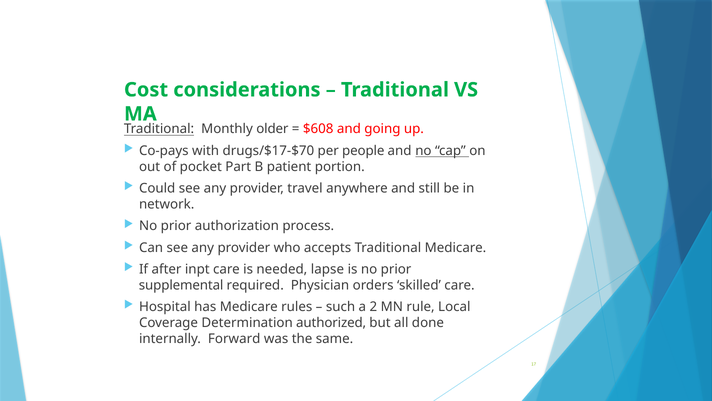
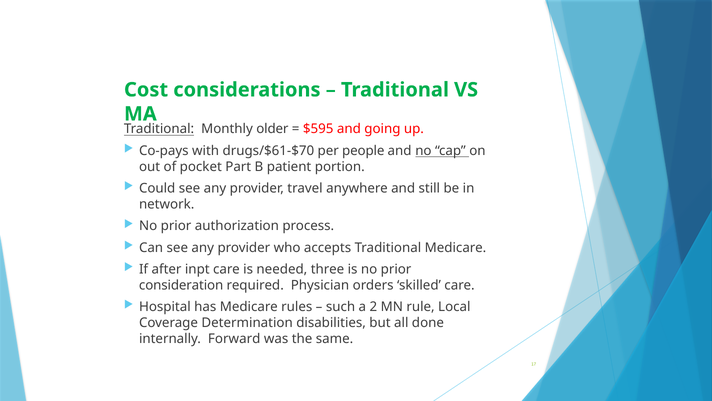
$608: $608 -> $595
drugs/$17-$70: drugs/$17-$70 -> drugs/$61-$70
lapse: lapse -> three
supplemental: supplemental -> consideration
authorized: authorized -> disabilities
